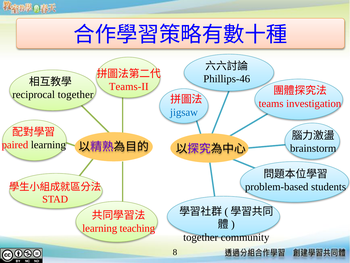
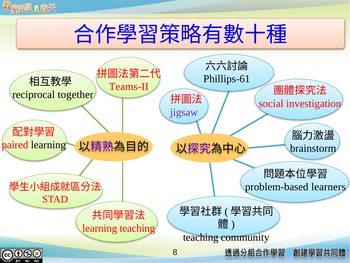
Phillips-46: Phillips-46 -> Phillips-61
teams: teams -> social
jigsaw colour: blue -> purple
students: students -> learners
together at (201, 237): together -> teaching
